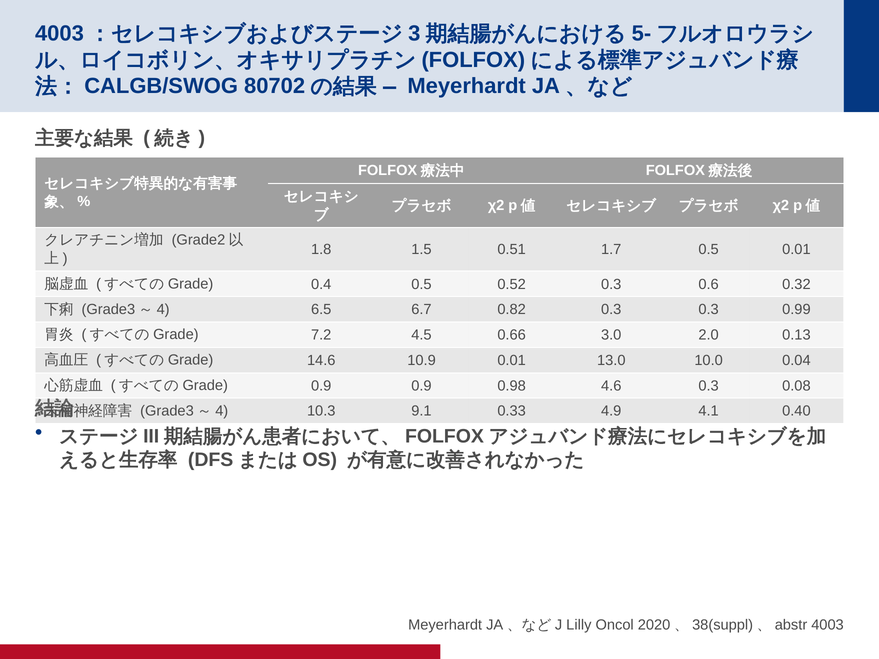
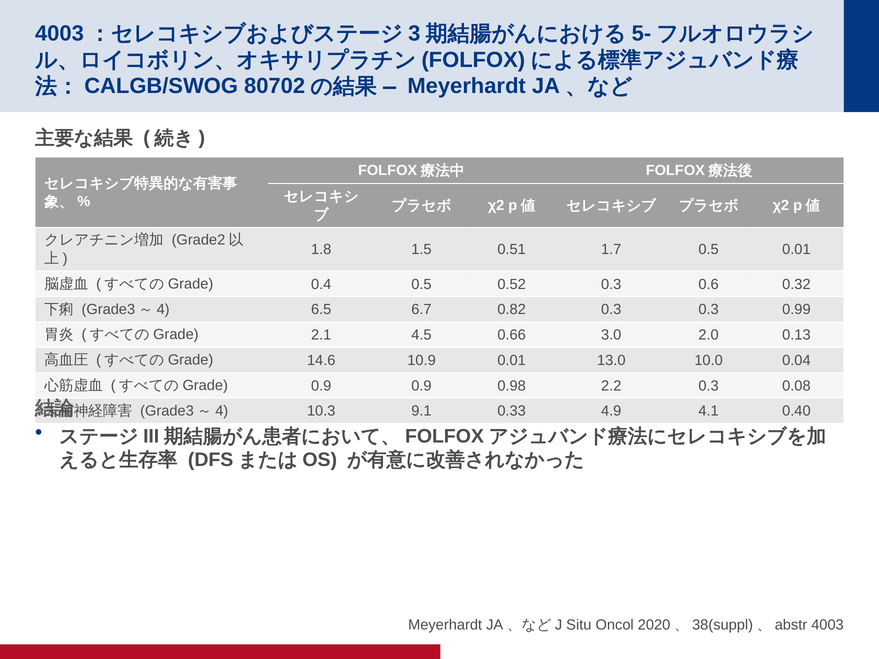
7.2: 7.2 -> 2.1
4.6: 4.6 -> 2.2
Lilly: Lilly -> Situ
